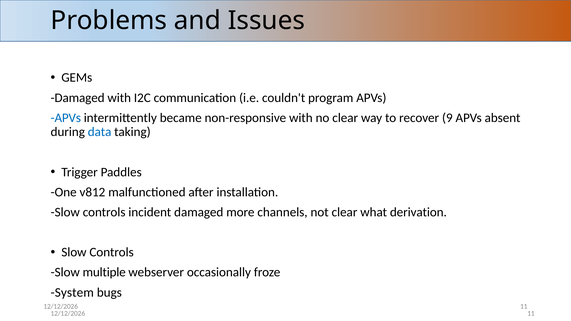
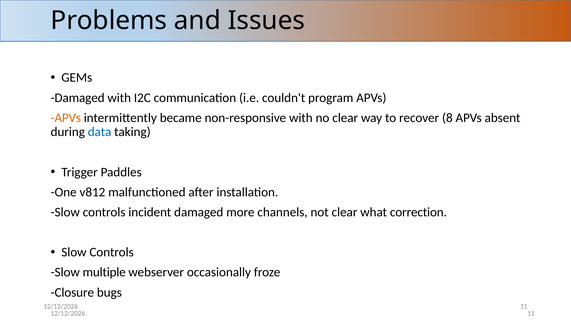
APVs at (66, 118) colour: blue -> orange
9: 9 -> 8
derivation: derivation -> correction
System: System -> Closure
